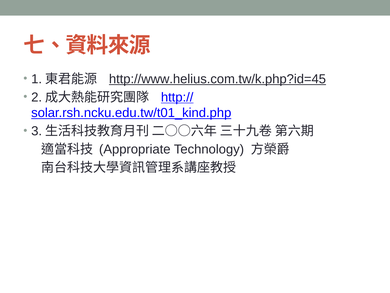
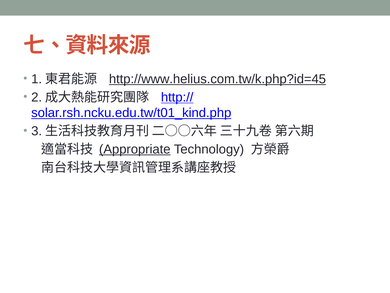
Appropriate underline: none -> present
